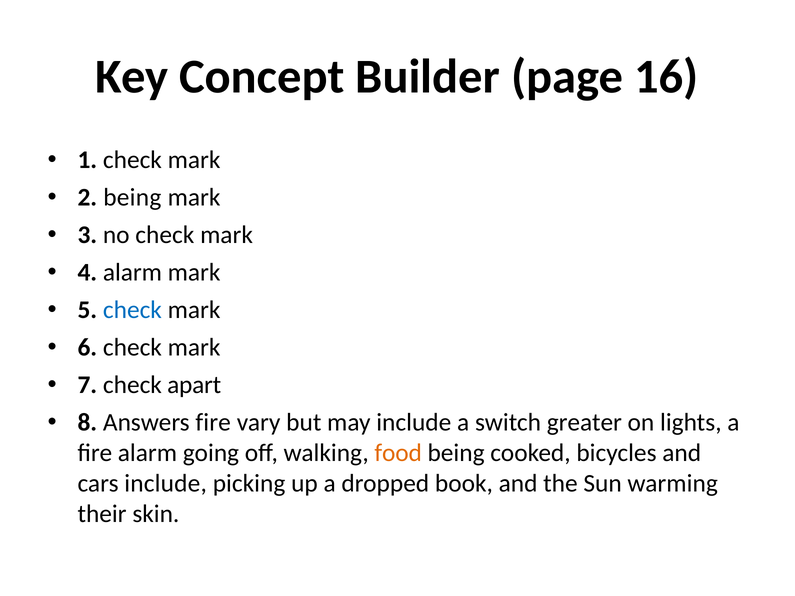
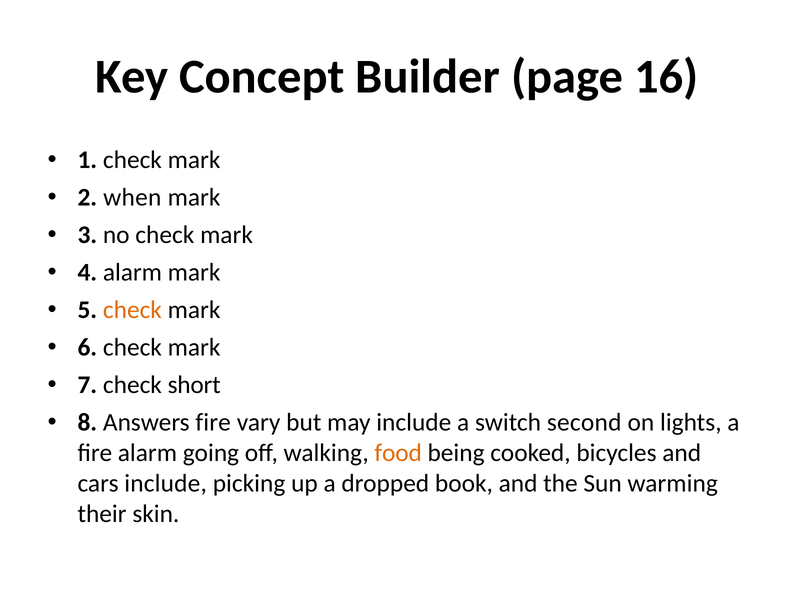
2 being: being -> when
check at (132, 310) colour: blue -> orange
apart: apart -> short
greater: greater -> second
